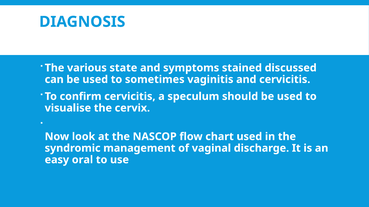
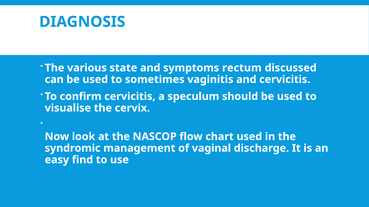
stained: stained -> rectum
oral: oral -> find
